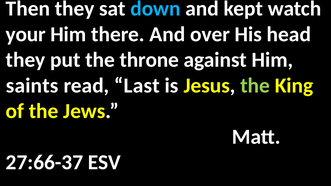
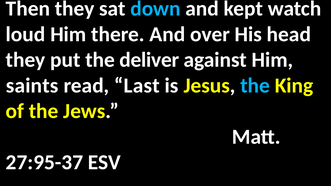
your: your -> loud
throne: throne -> deliver
the at (255, 86) colour: light green -> light blue
27:66-37: 27:66-37 -> 27:95-37
